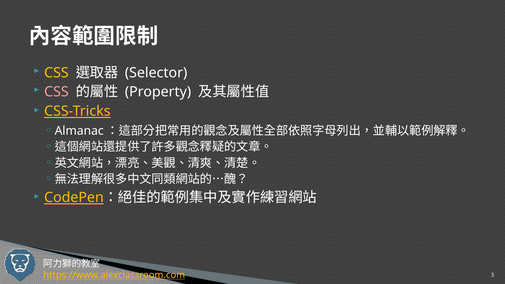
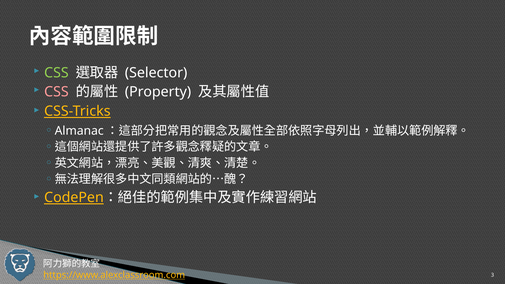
CSS at (56, 73) colour: yellow -> light green
